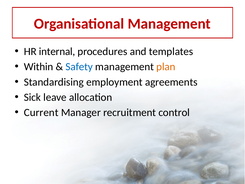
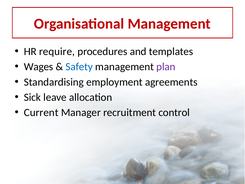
internal: internal -> require
Within: Within -> Wages
plan colour: orange -> purple
